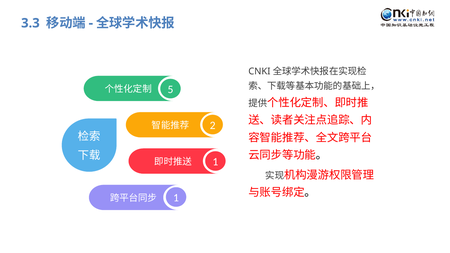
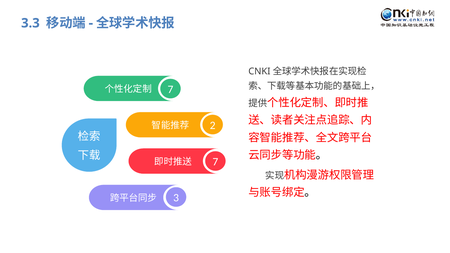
5 at (170, 89): 5 -> 7
1 at (215, 162): 1 -> 7
1 at (176, 198): 1 -> 3
